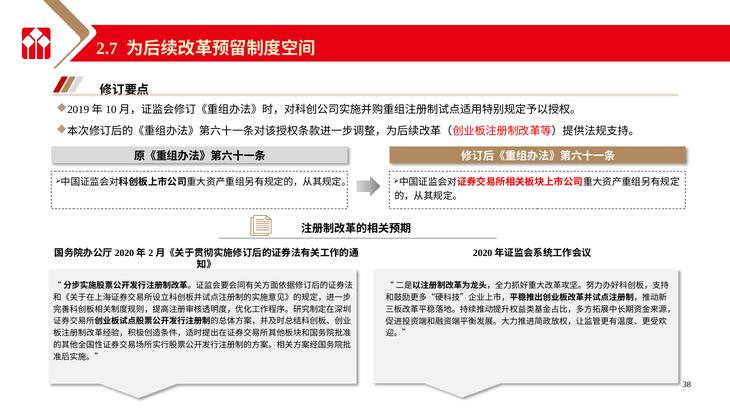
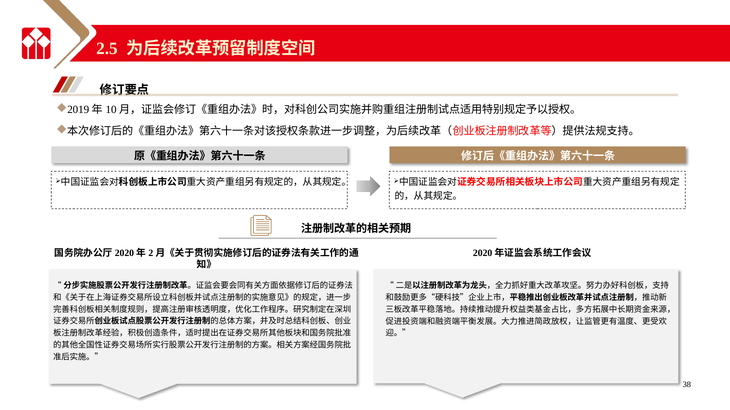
2.7: 2.7 -> 2.5
